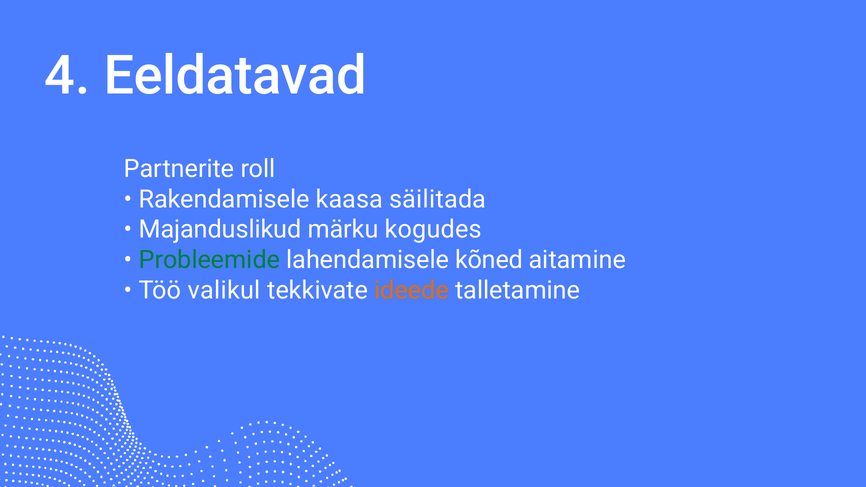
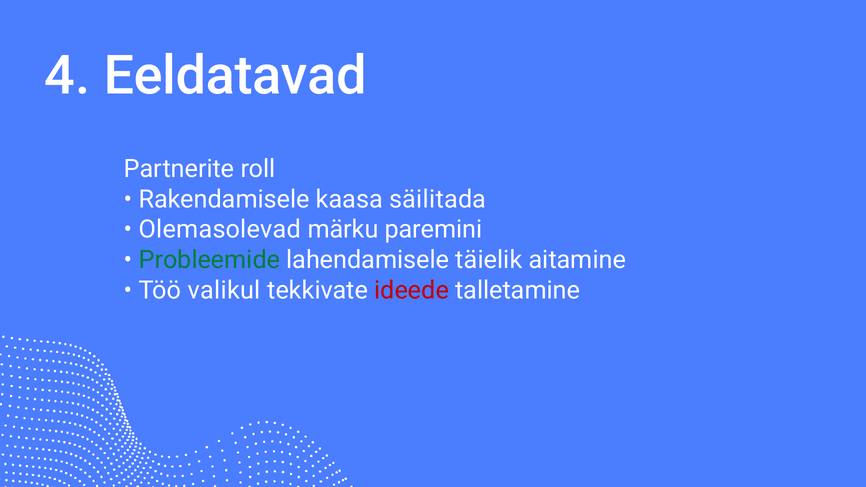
Majanduslikud: Majanduslikud -> Olemasolevad
kogudes: kogudes -> paremini
kõned: kõned -> täielik
ideede colour: orange -> red
